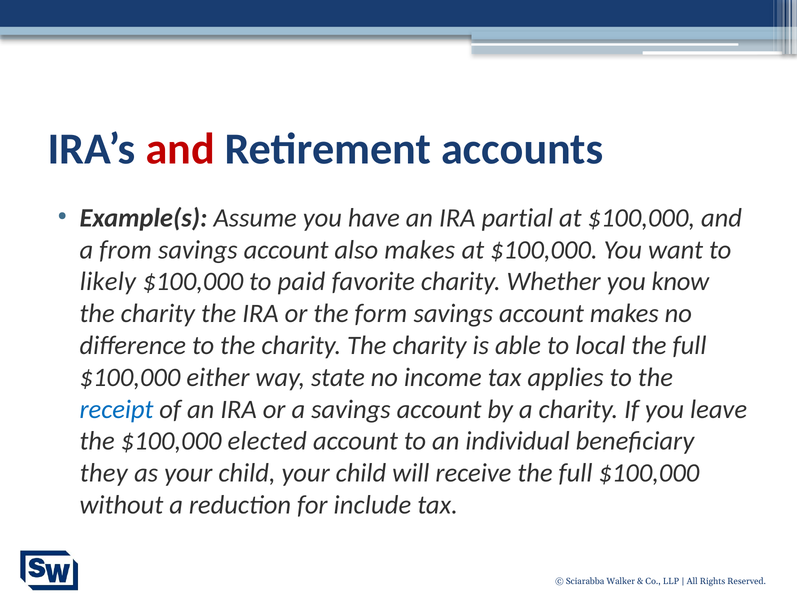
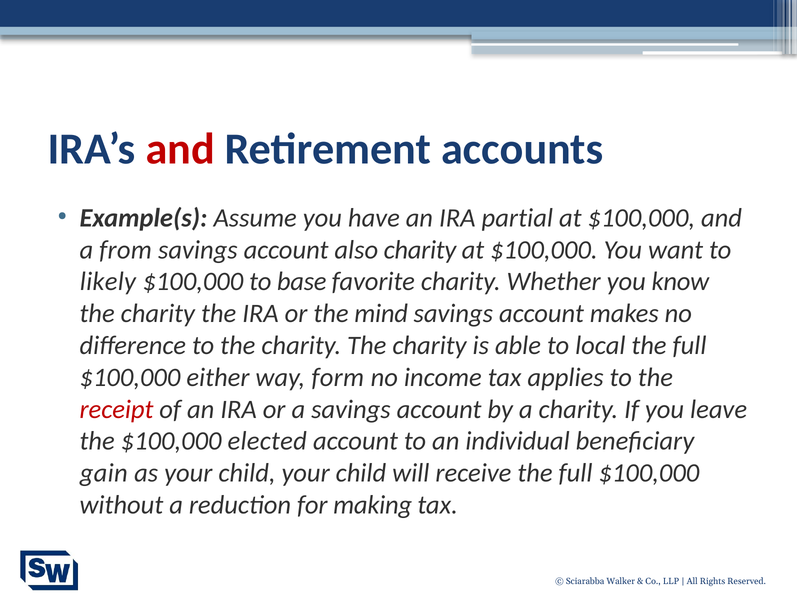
also makes: makes -> charity
paid: paid -> base
form: form -> mind
state: state -> form
receipt colour: blue -> red
they: they -> gain
include: include -> making
